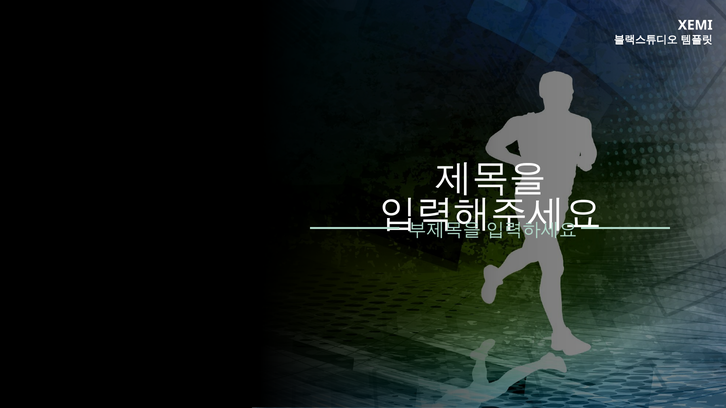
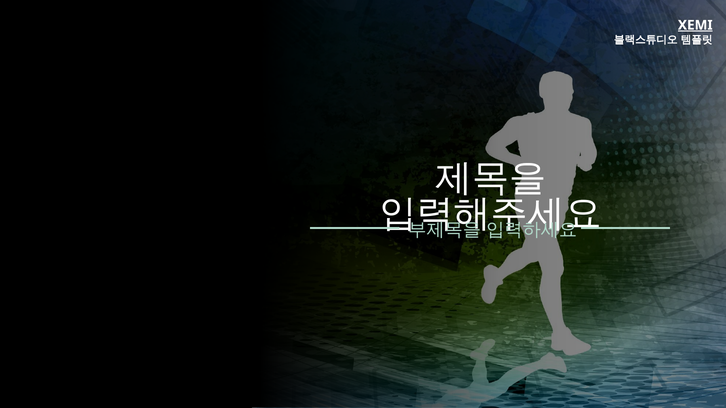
XEMI underline: none -> present
